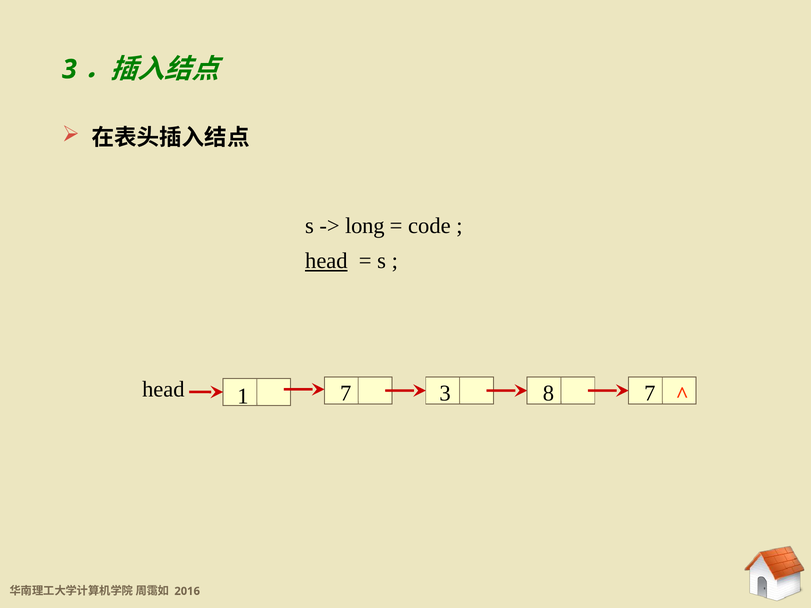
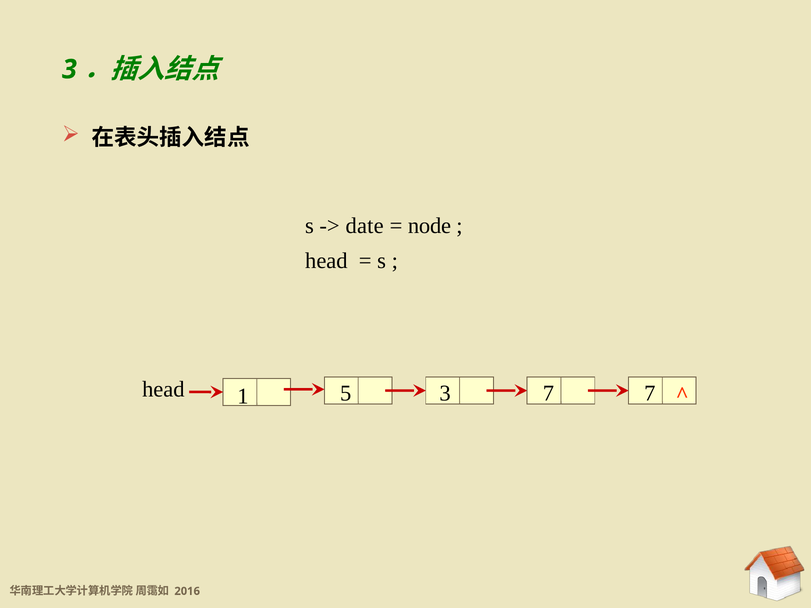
long: long -> date
code: code -> node
head at (326, 261) underline: present -> none
3 8: 8 -> 7
1 7: 7 -> 5
